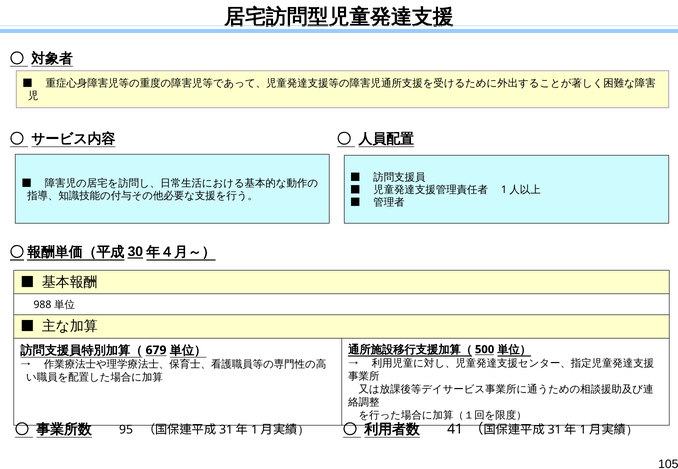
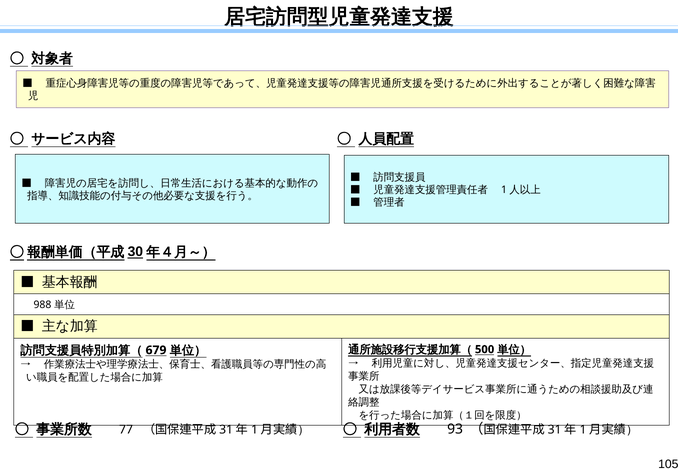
95: 95 -> 77
41: 41 -> 93
